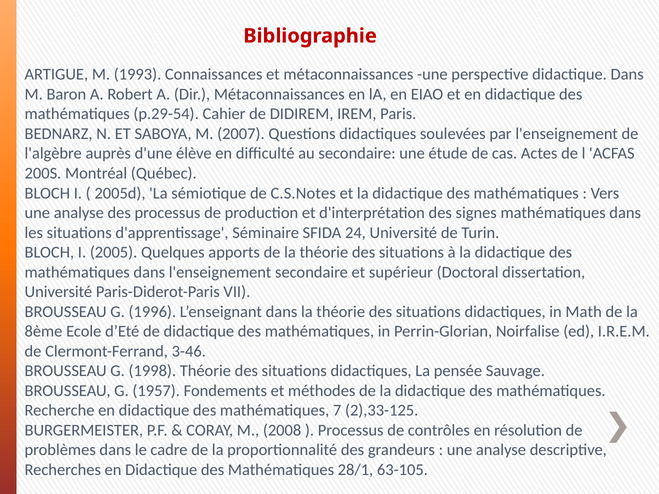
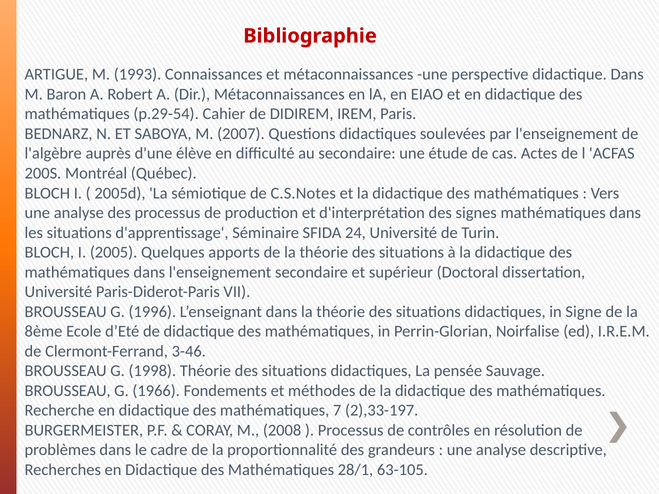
Math: Math -> Signe
1957: 1957 -> 1966
2),33-125: 2),33-125 -> 2),33-197
